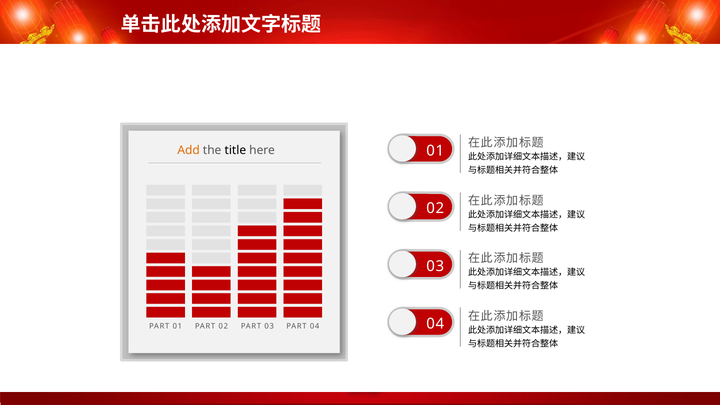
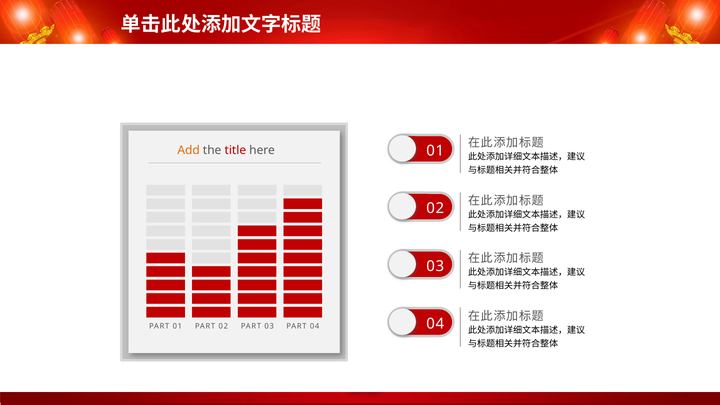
title colour: black -> red
